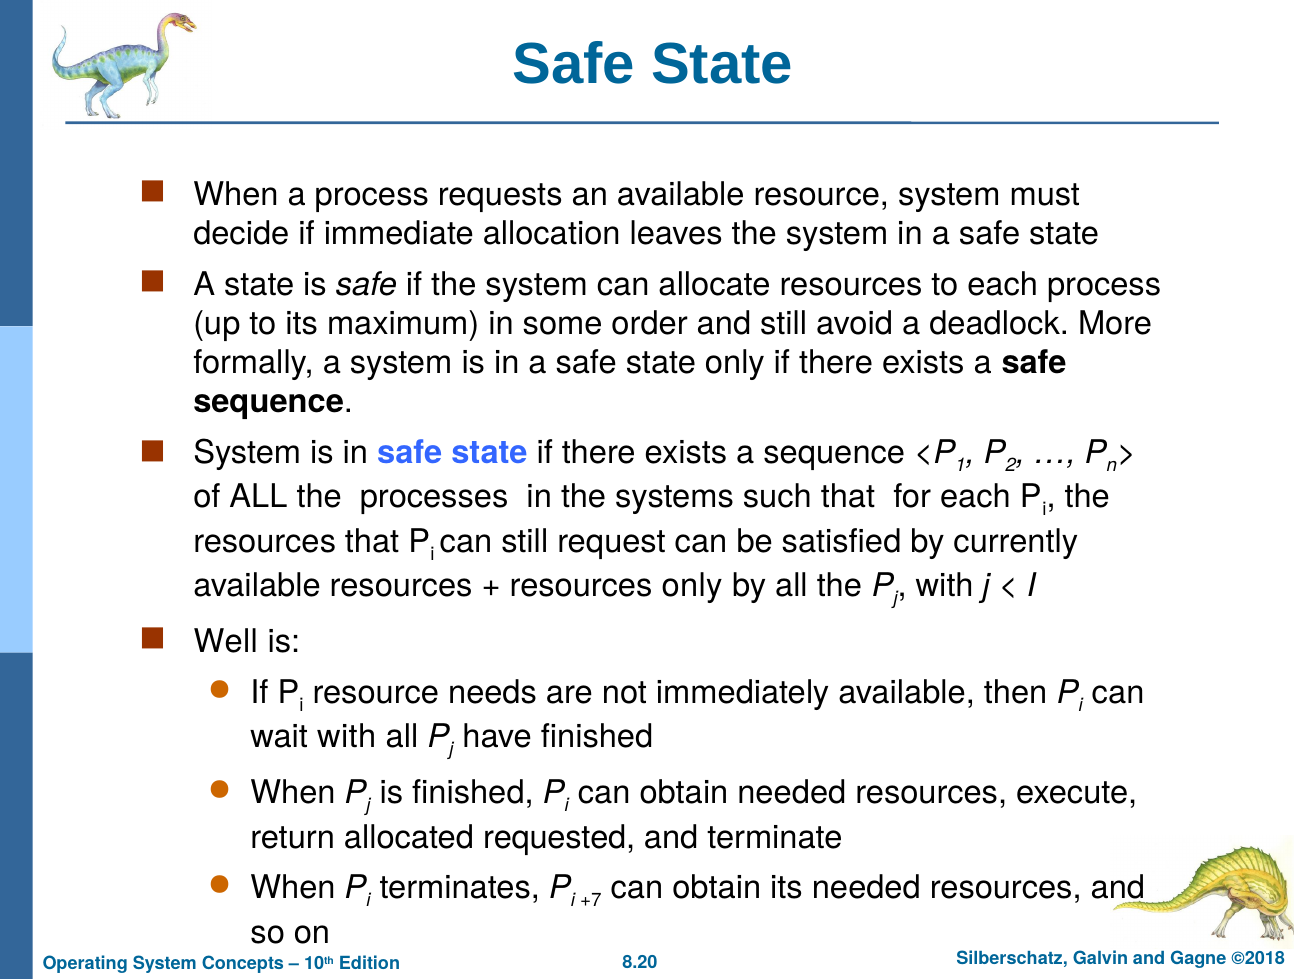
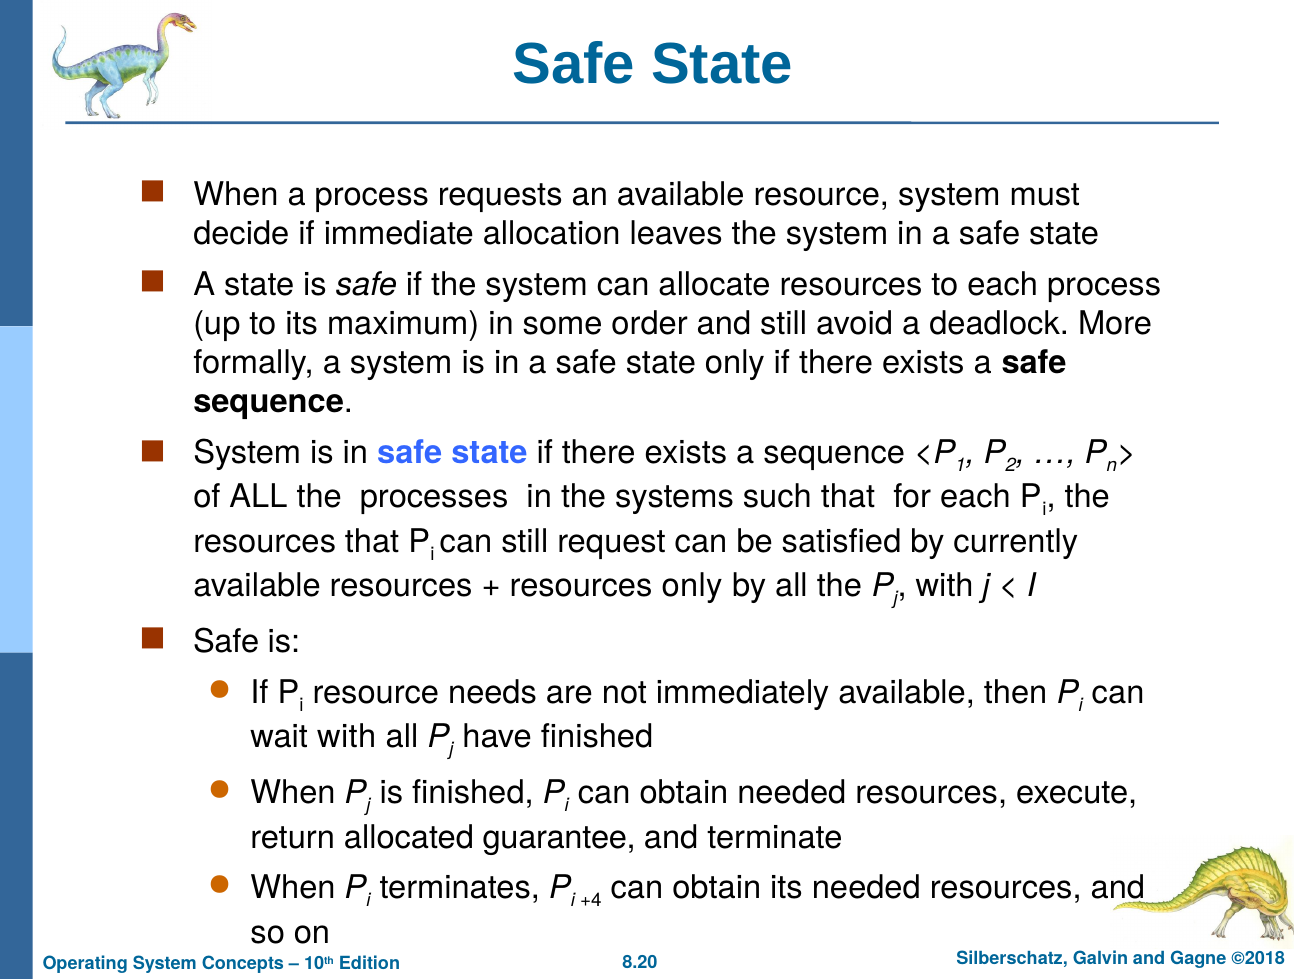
Well at (226, 642): Well -> Safe
requested: requested -> guarantee
+7: +7 -> +4
